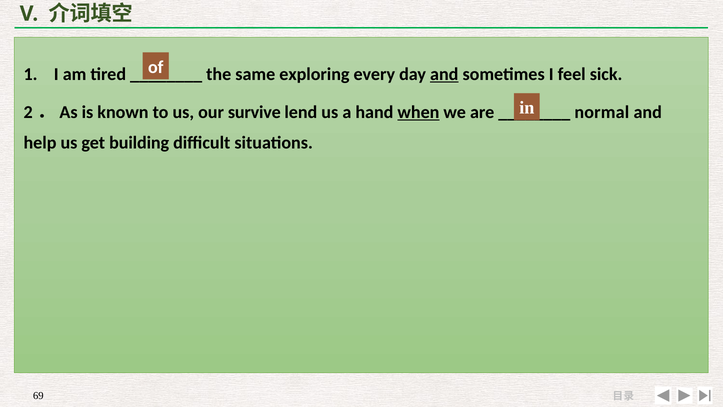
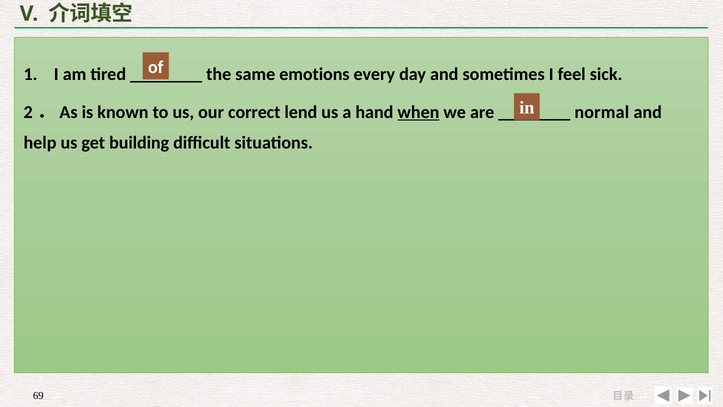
exploring: exploring -> emotions
and at (444, 74) underline: present -> none
survive: survive -> correct
